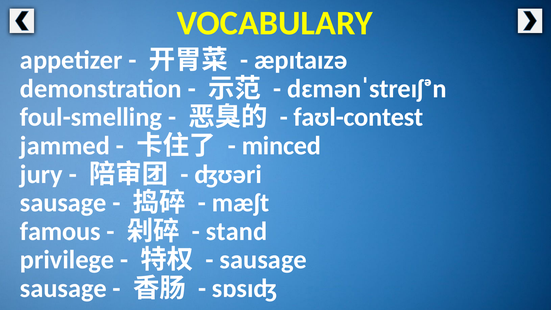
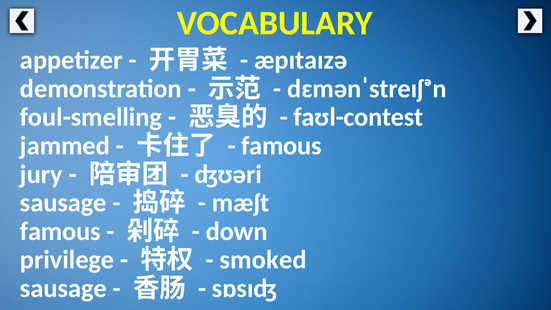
minced at (281, 146): minced -> famous
stand: stand -> down
sausage at (263, 260): sausage -> smoked
